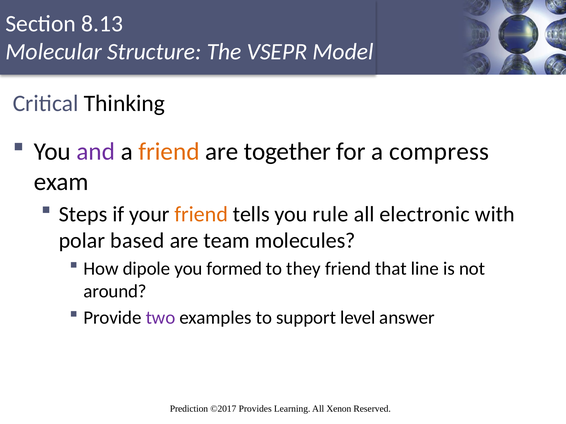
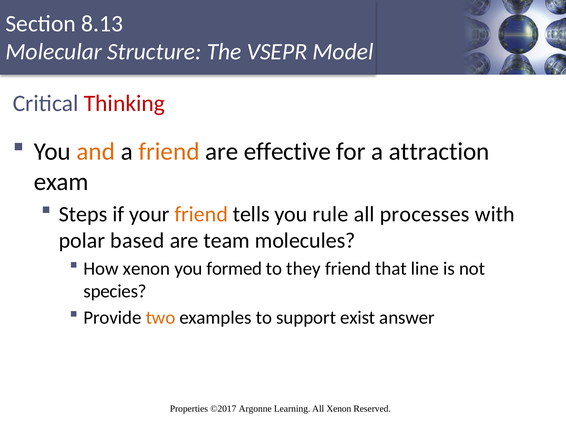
Thinking colour: black -> red
and colour: purple -> orange
together: together -> effective
compress: compress -> attraction
electronic: electronic -> processes
How dipole: dipole -> xenon
around: around -> species
two colour: purple -> orange
level: level -> exist
Prediction: Prediction -> Properties
Provides: Provides -> Argonne
